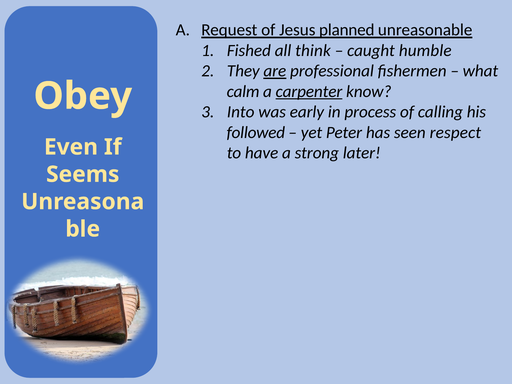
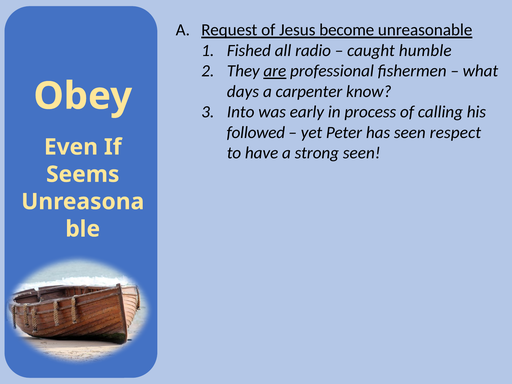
planned: planned -> become
think: think -> radio
calm: calm -> days
carpenter underline: present -> none
strong later: later -> seen
